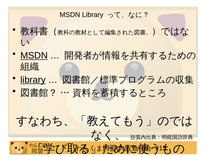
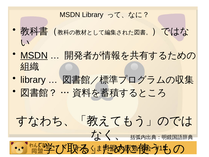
library at (33, 80) underline: present -> none
